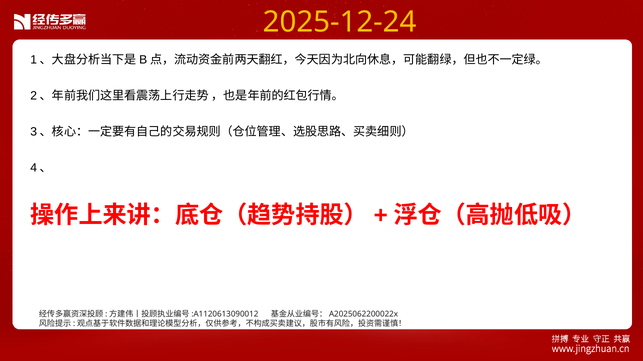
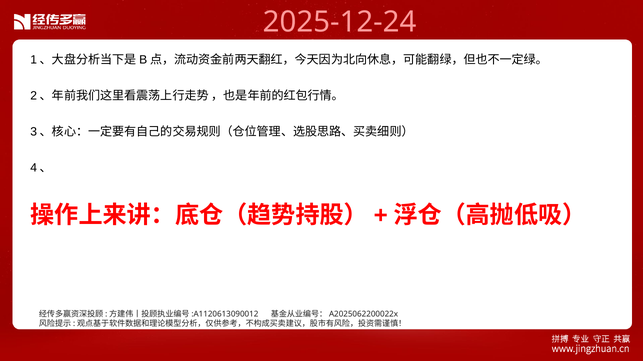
2025-12-24 colour: yellow -> pink
